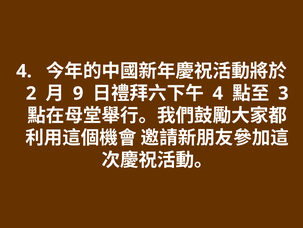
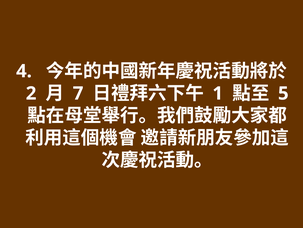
9: 9 -> 7
4 at (218, 93): 4 -> 1
3: 3 -> 5
